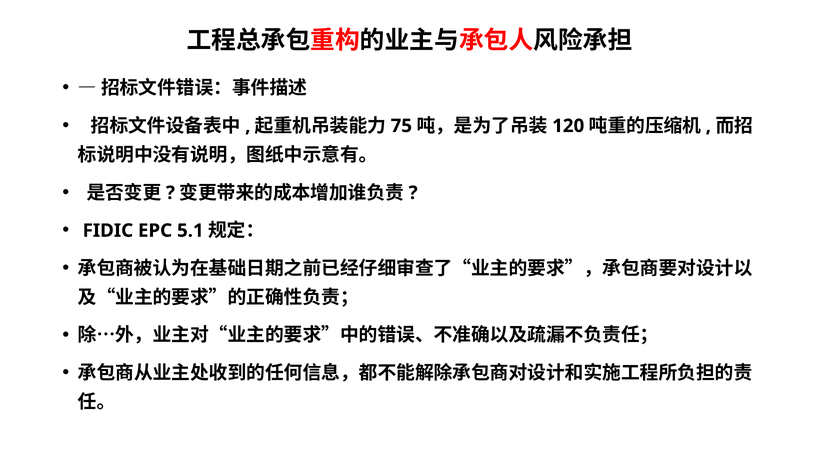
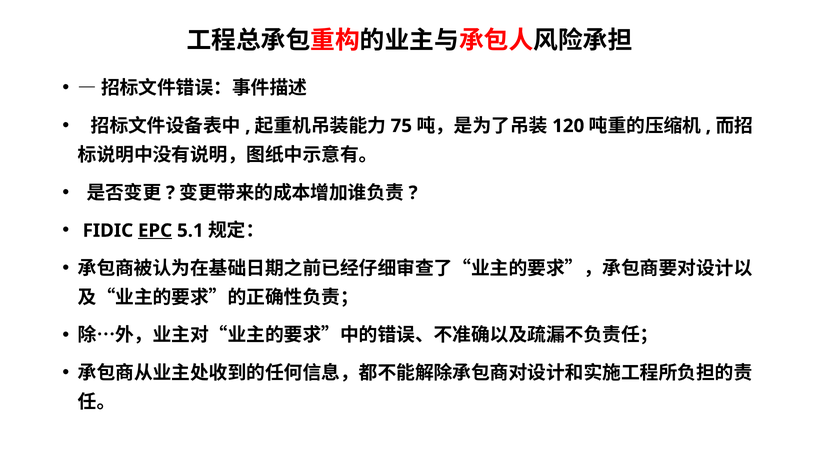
EPC underline: none -> present
